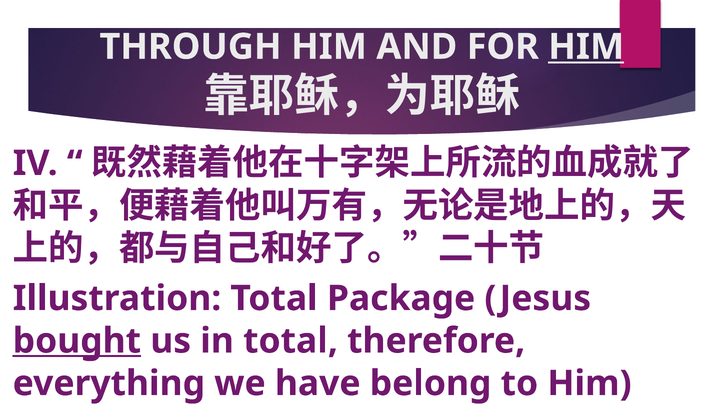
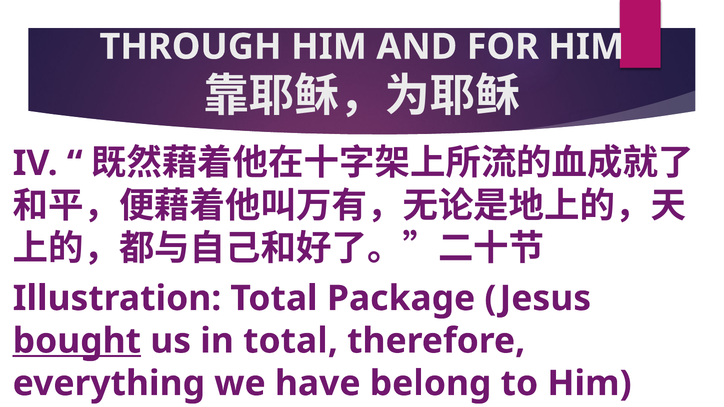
HIM at (586, 47) underline: present -> none
